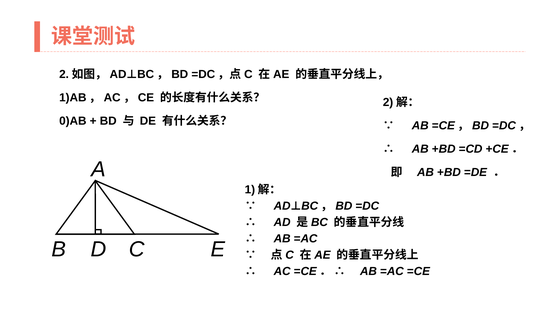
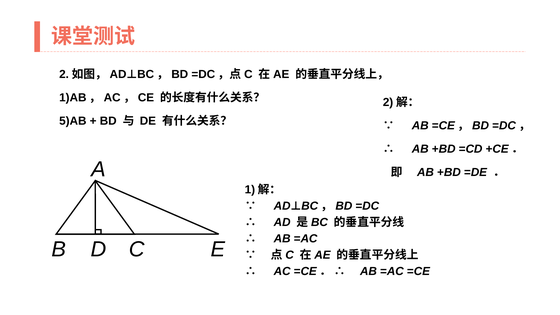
0)AB: 0)AB -> 5)AB
